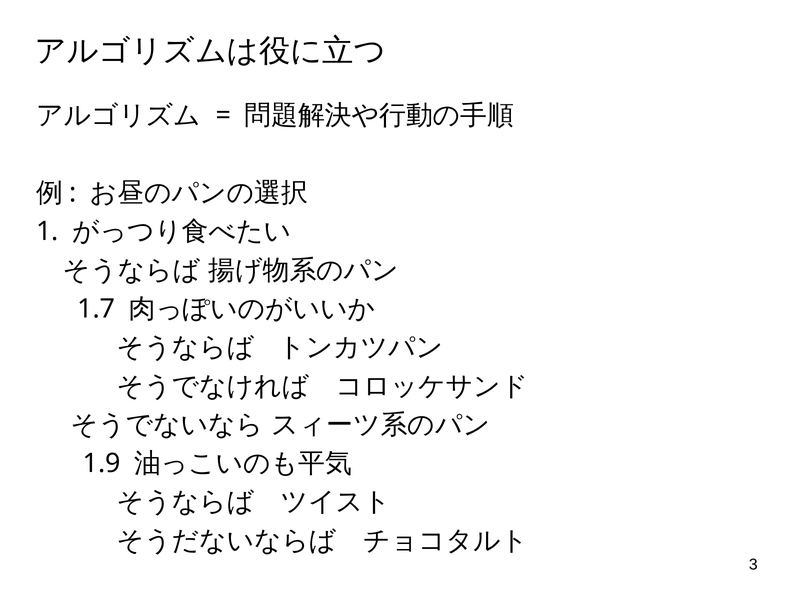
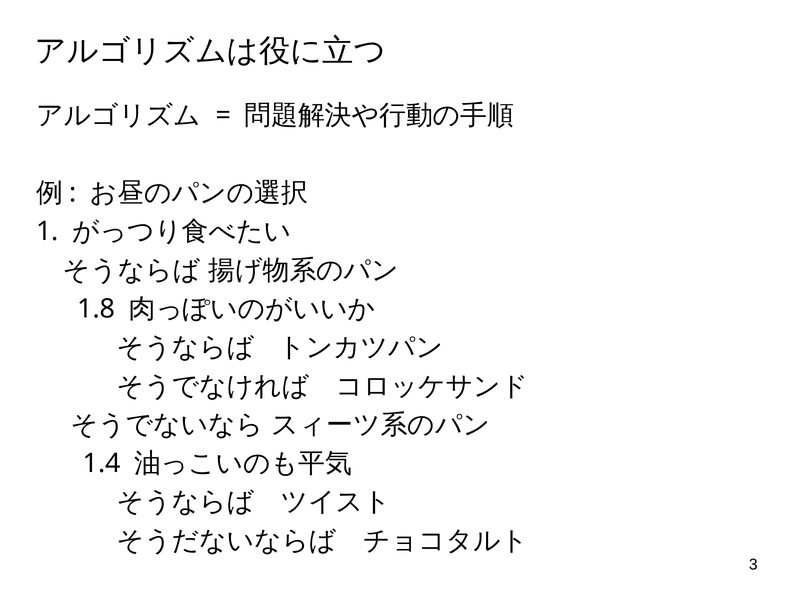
1.7: 1.7 -> 1.8
1.9: 1.9 -> 1.4
